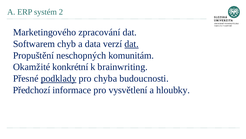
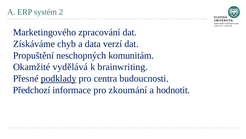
Softwarem: Softwarem -> Získáváme
dat at (132, 44) underline: present -> none
konkrétní: konkrétní -> vydělává
chyba: chyba -> centra
vysvětlení: vysvětlení -> zkoumání
hloubky: hloubky -> hodnotit
